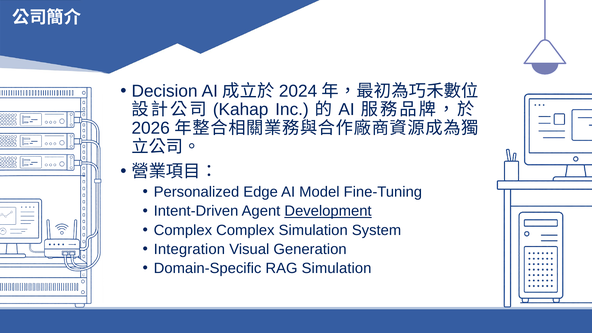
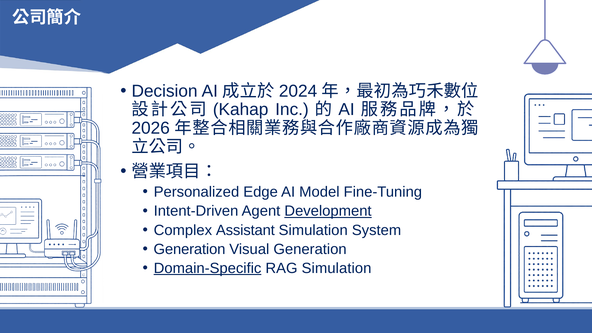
Complex Complex: Complex -> Assistant
Integration at (189, 249): Integration -> Generation
Domain-Specific underline: none -> present
